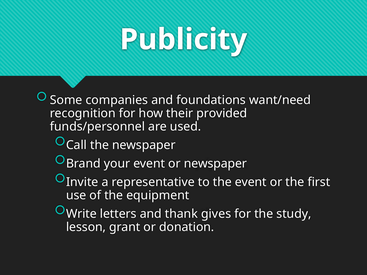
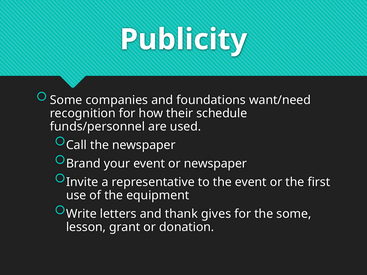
provided: provided -> schedule
the study: study -> some
